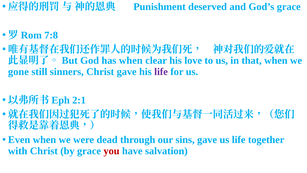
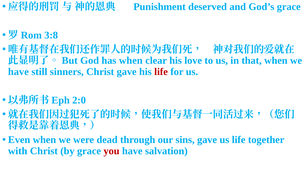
7:8: 7:8 -> 3:8
gone at (18, 72): gone -> have
life at (161, 72) colour: purple -> red
2:1: 2:1 -> 2:0
